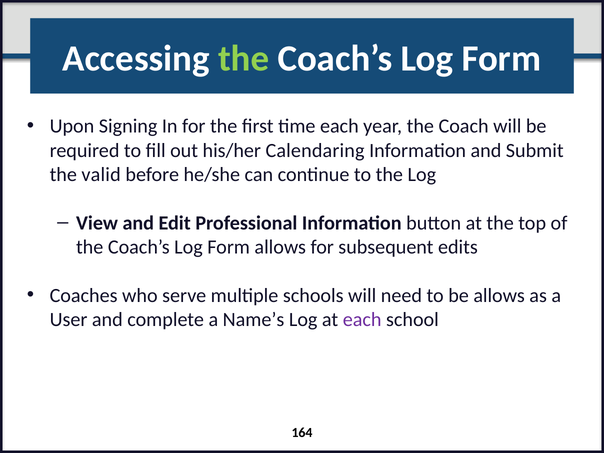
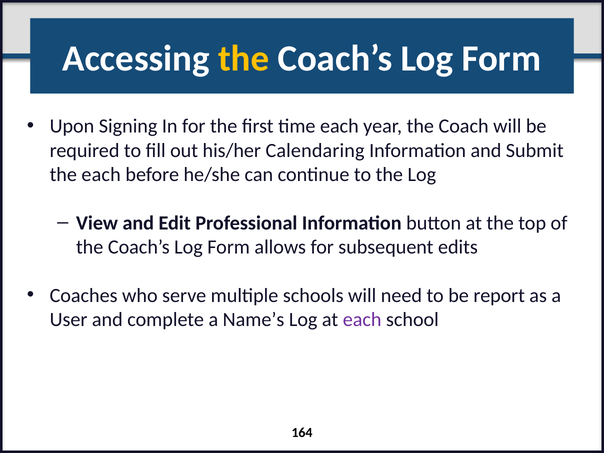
the at (244, 58) colour: light green -> yellow
the valid: valid -> each
be allows: allows -> report
